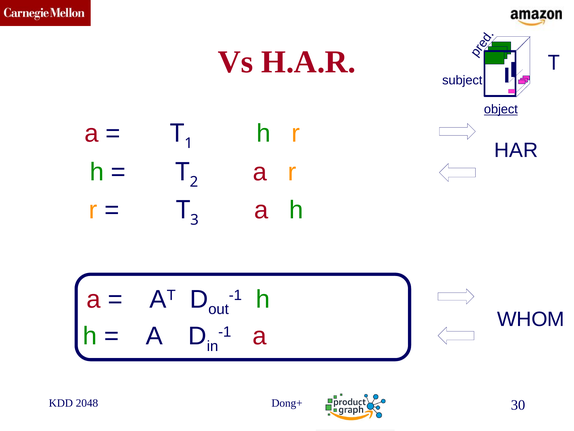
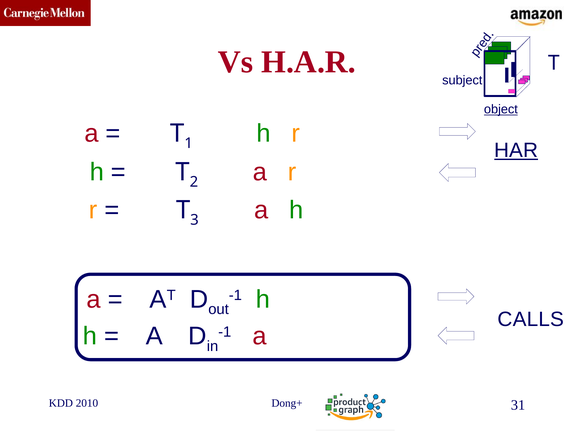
HAR underline: none -> present
WHOM: WHOM -> CALLS
2048: 2048 -> 2010
30: 30 -> 31
